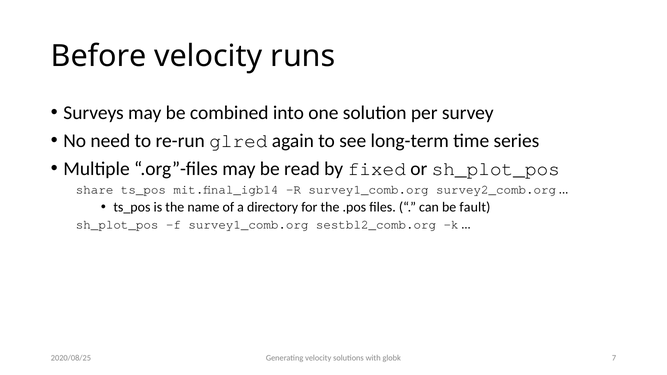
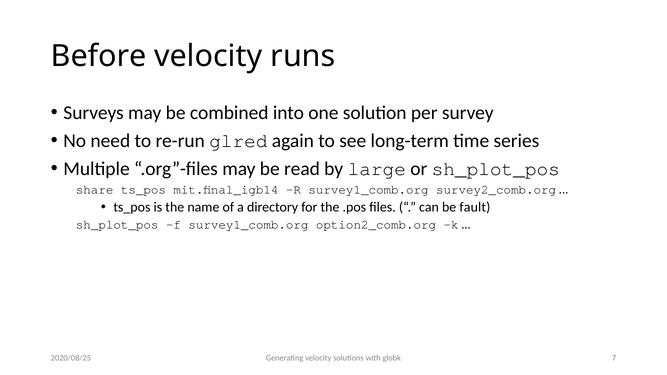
fixed: fixed -> large
sestbl2_comb.org: sestbl2_comb.org -> option2_comb.org
